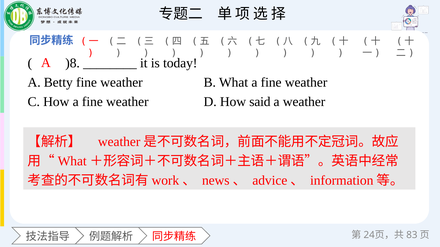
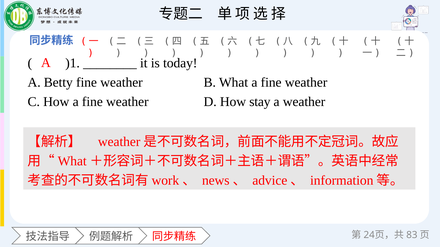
)8: )8 -> )1
said: said -> stay
